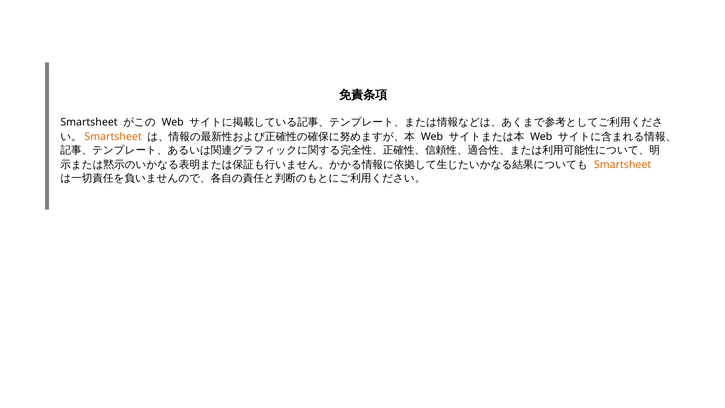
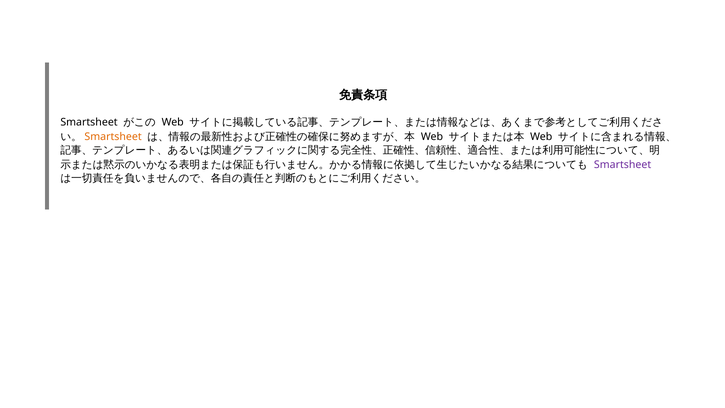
Smartsheet at (623, 165) colour: orange -> purple
